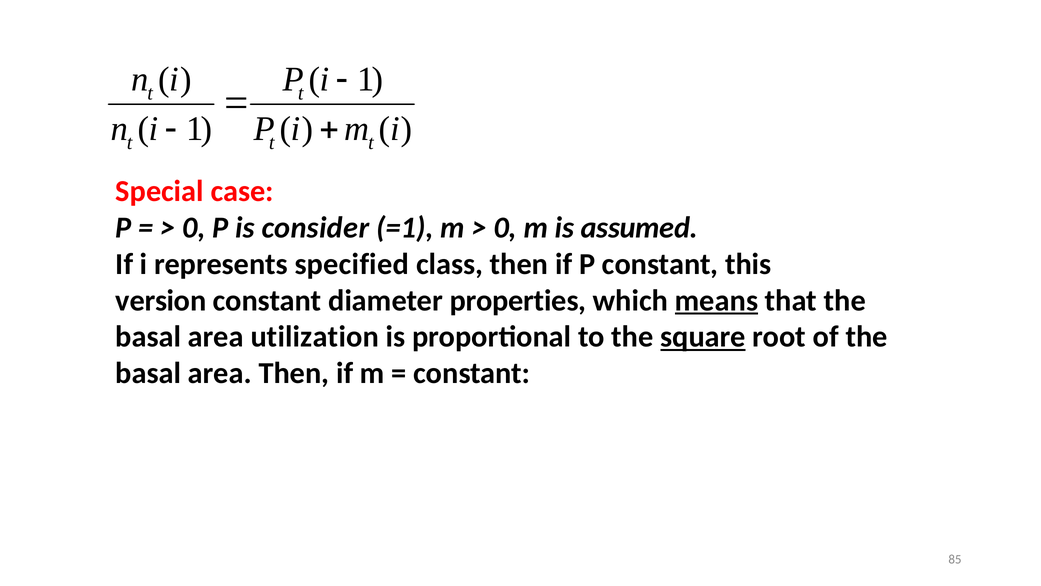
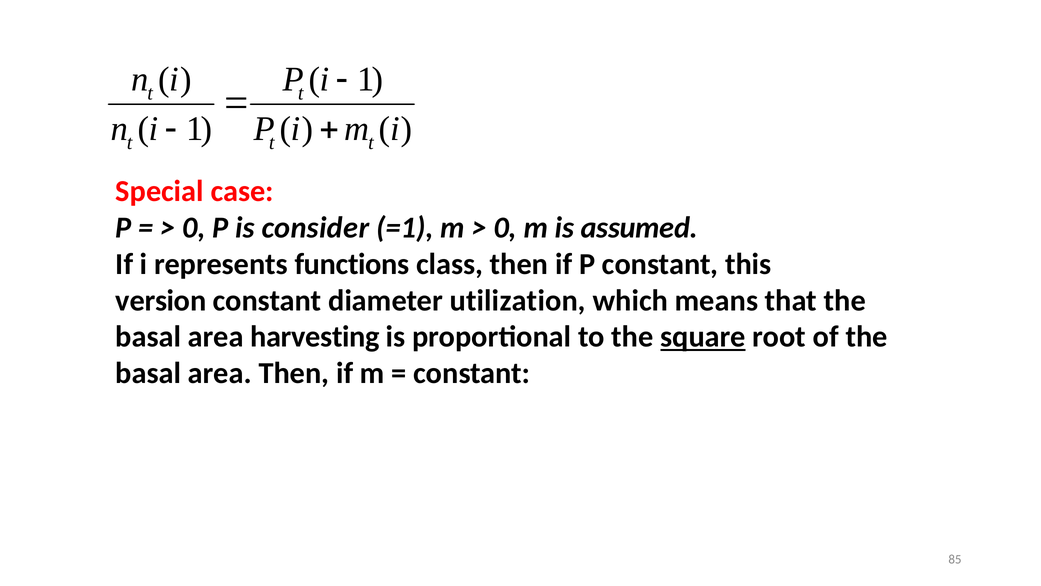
specified: specified -> functions
properties: properties -> utilization
means underline: present -> none
utilization: utilization -> harvesting
